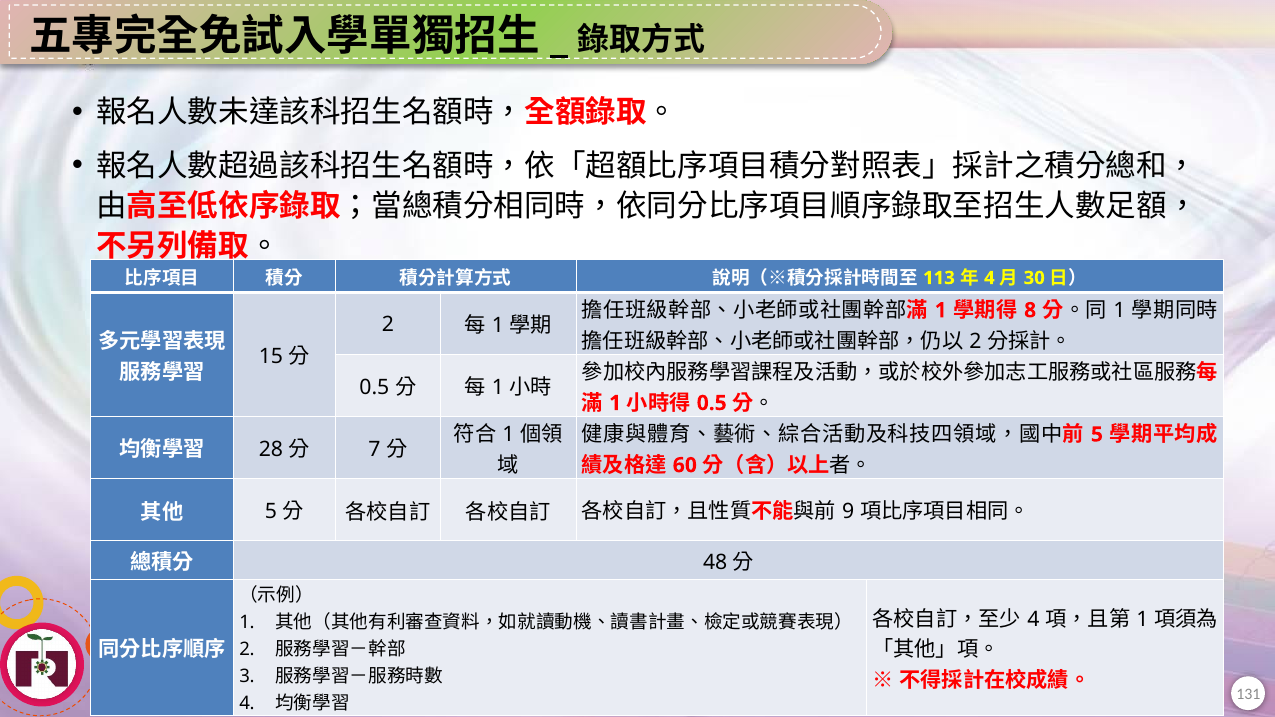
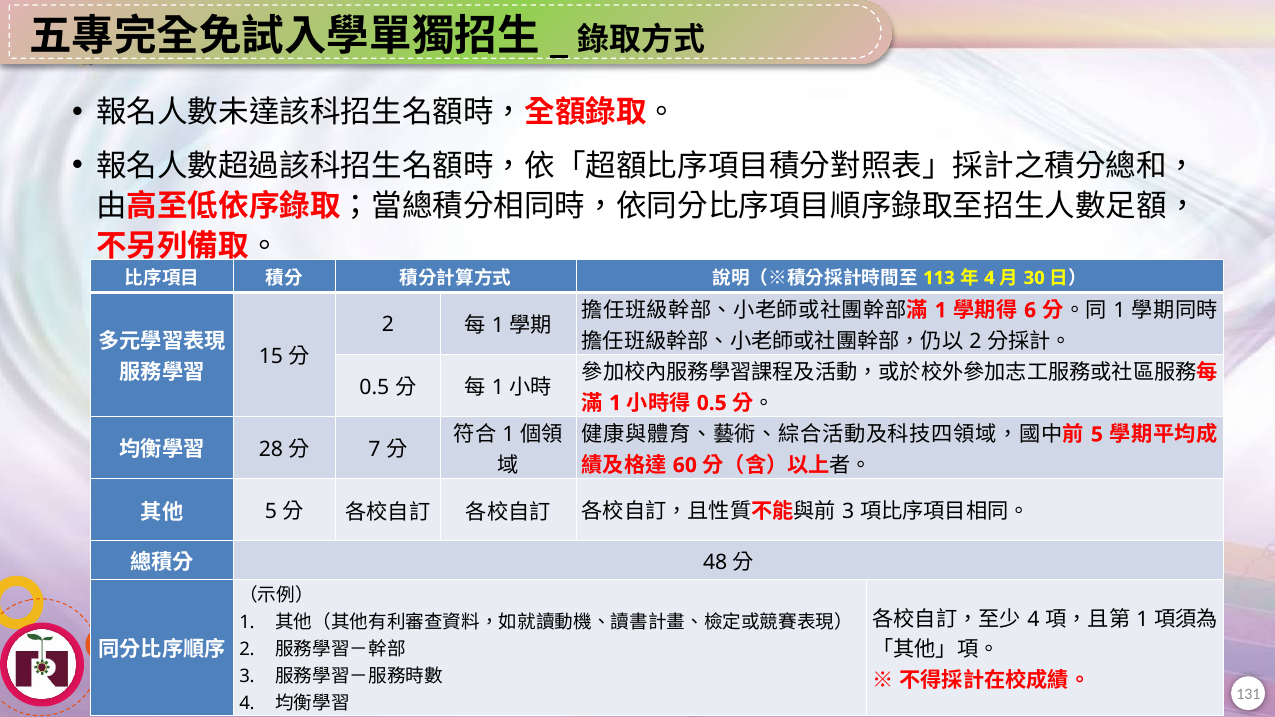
8: 8 -> 6
9 at (848, 512): 9 -> 3
